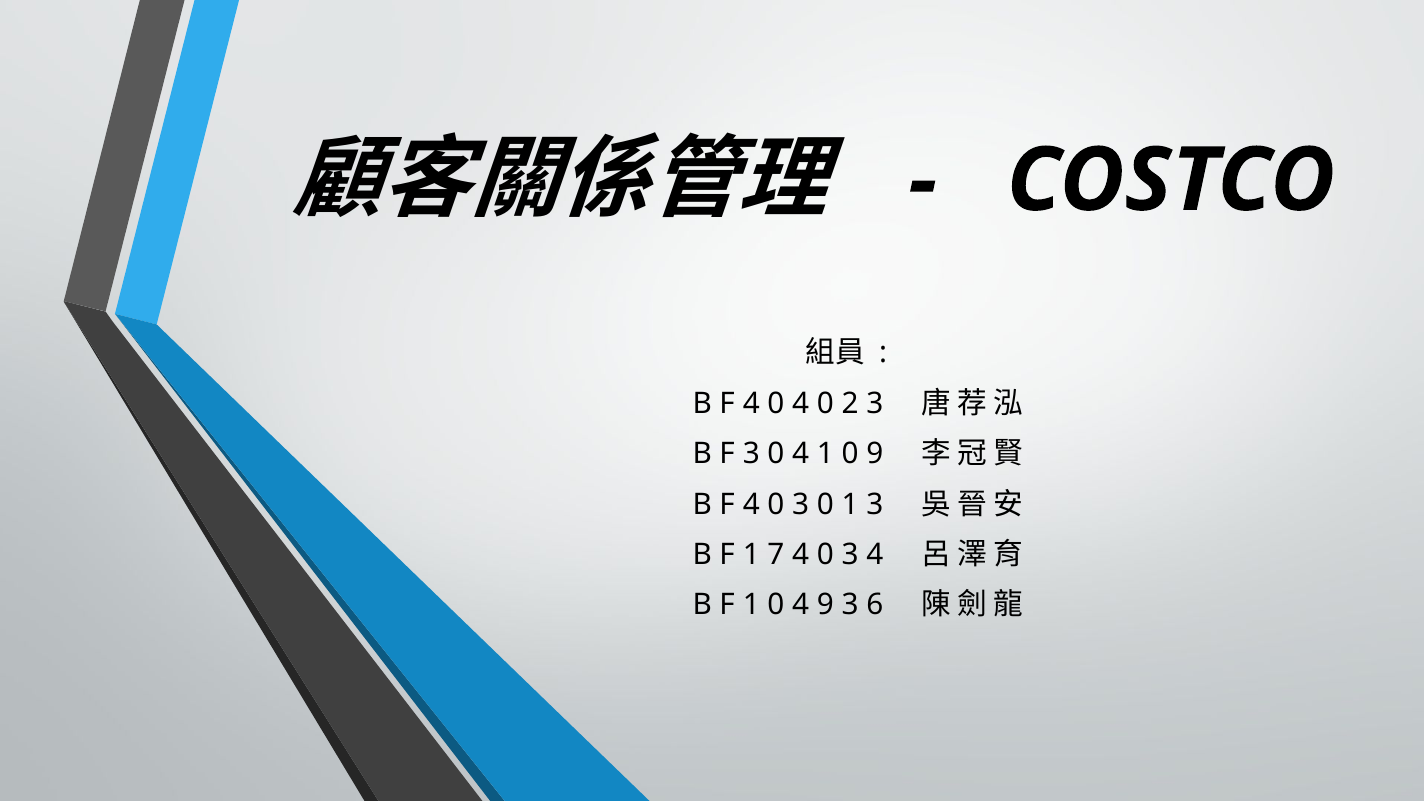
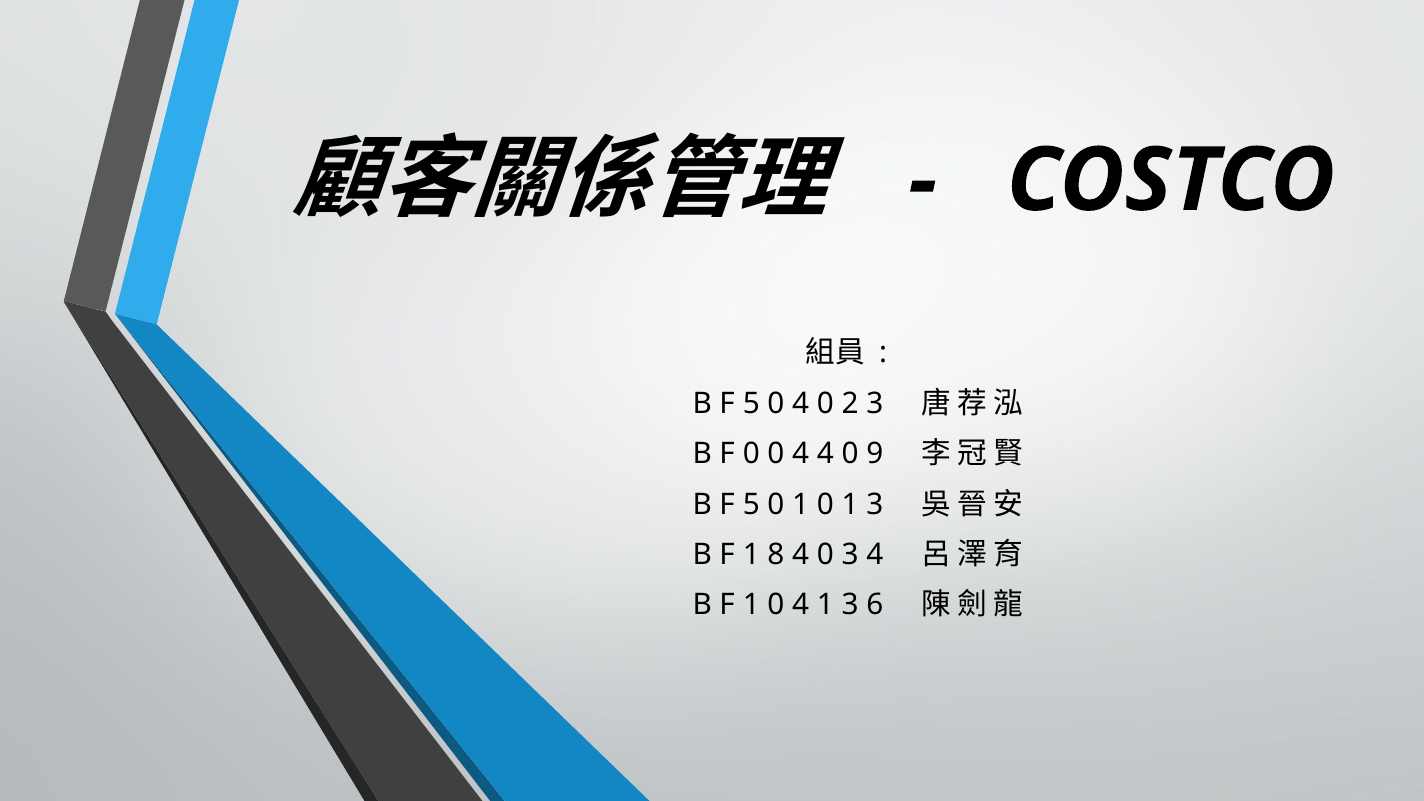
4 at (751, 403): 4 -> 5
F 3: 3 -> 0
4 1: 1 -> 4
4 at (751, 504): 4 -> 5
3 at (801, 504): 3 -> 1
7: 7 -> 8
4 9: 9 -> 1
